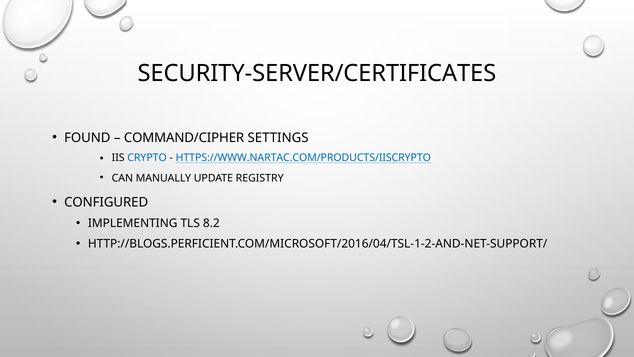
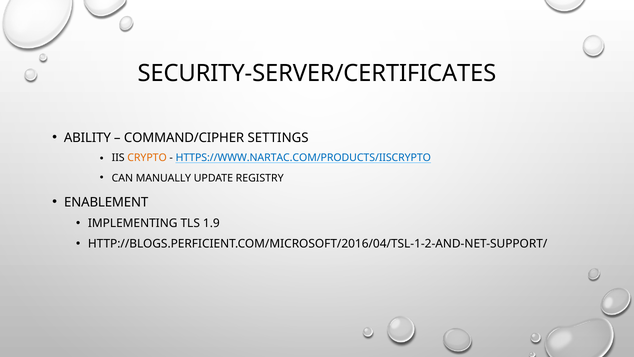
FOUND: FOUND -> ABILITY
CRYPTO colour: blue -> orange
CONFIGURED: CONFIGURED -> ENABLEMENT
8.2: 8.2 -> 1.9
